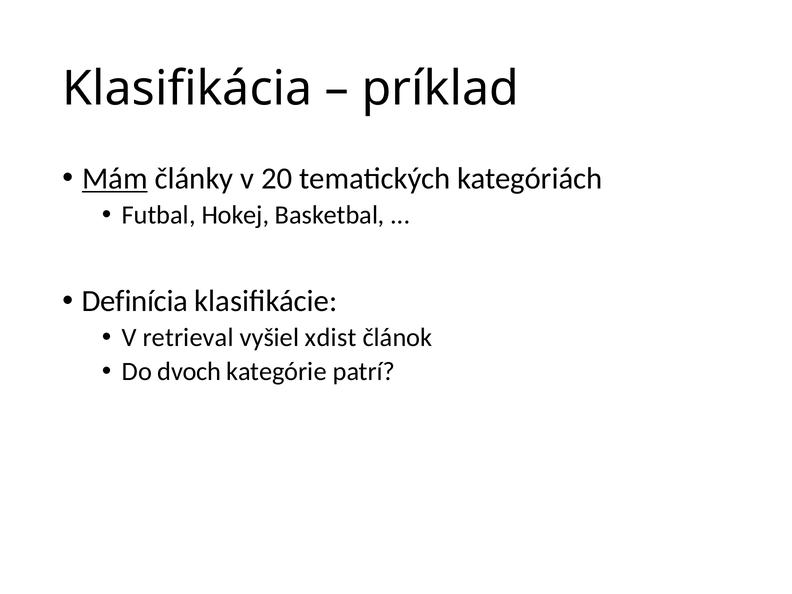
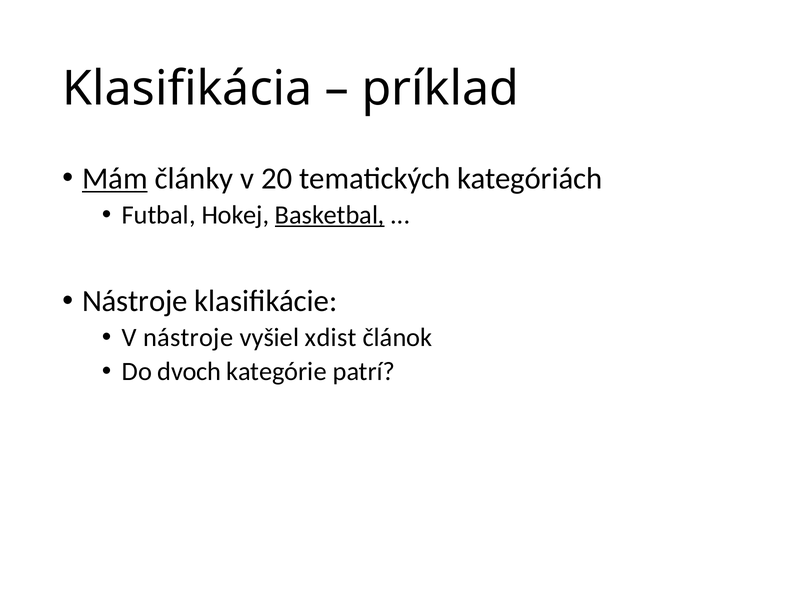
Basketbal underline: none -> present
Definícia at (135, 301): Definícia -> Nástroje
V retrieval: retrieval -> nástroje
